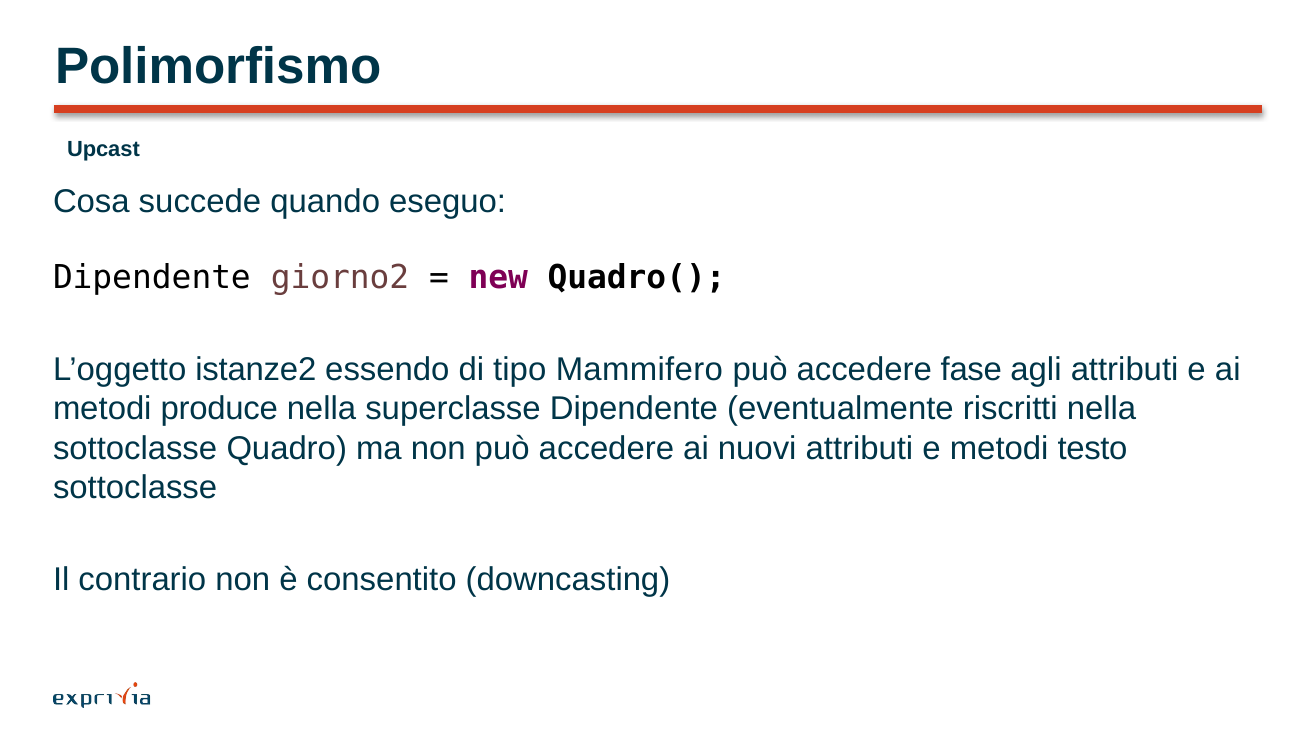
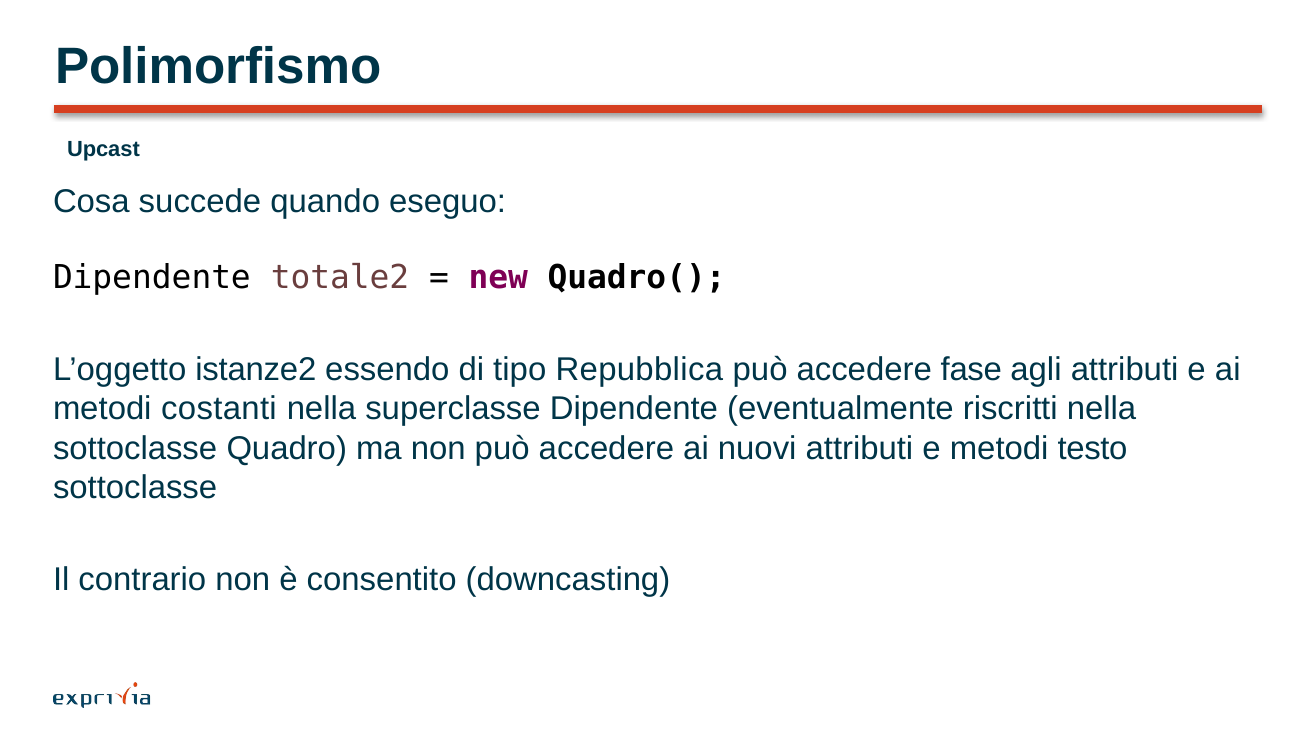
giorno2: giorno2 -> totale2
Mammifero: Mammifero -> Repubblica
produce: produce -> costanti
